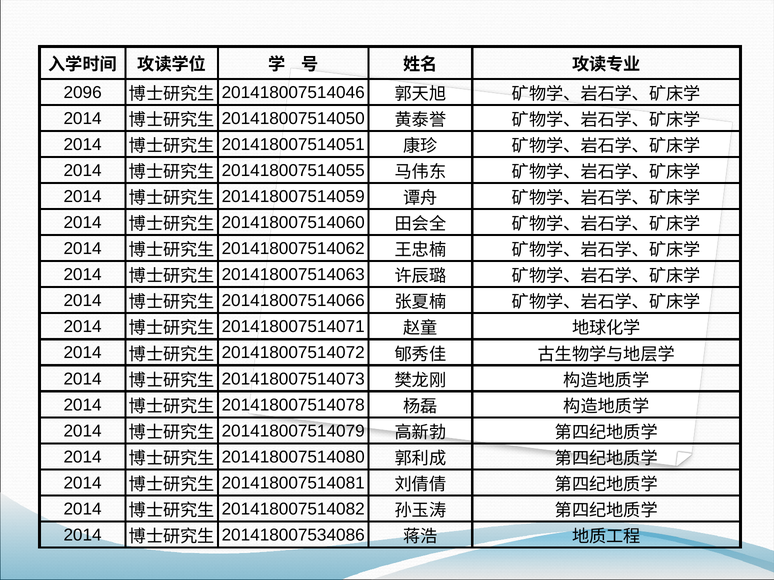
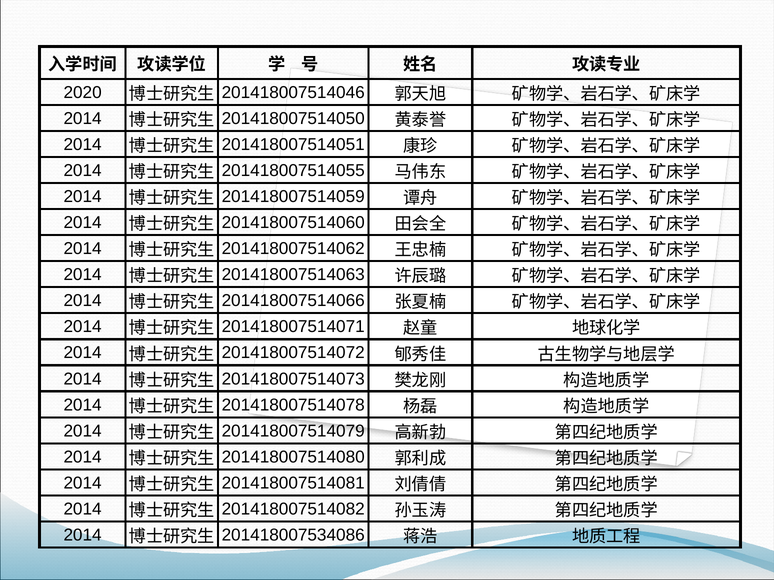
2096: 2096 -> 2020
